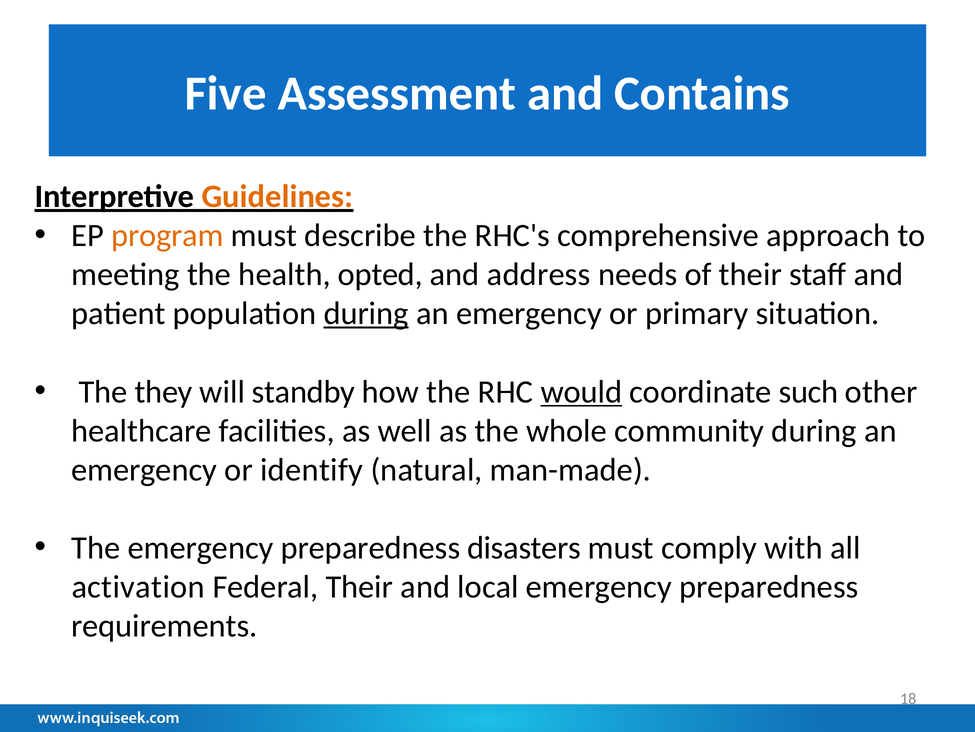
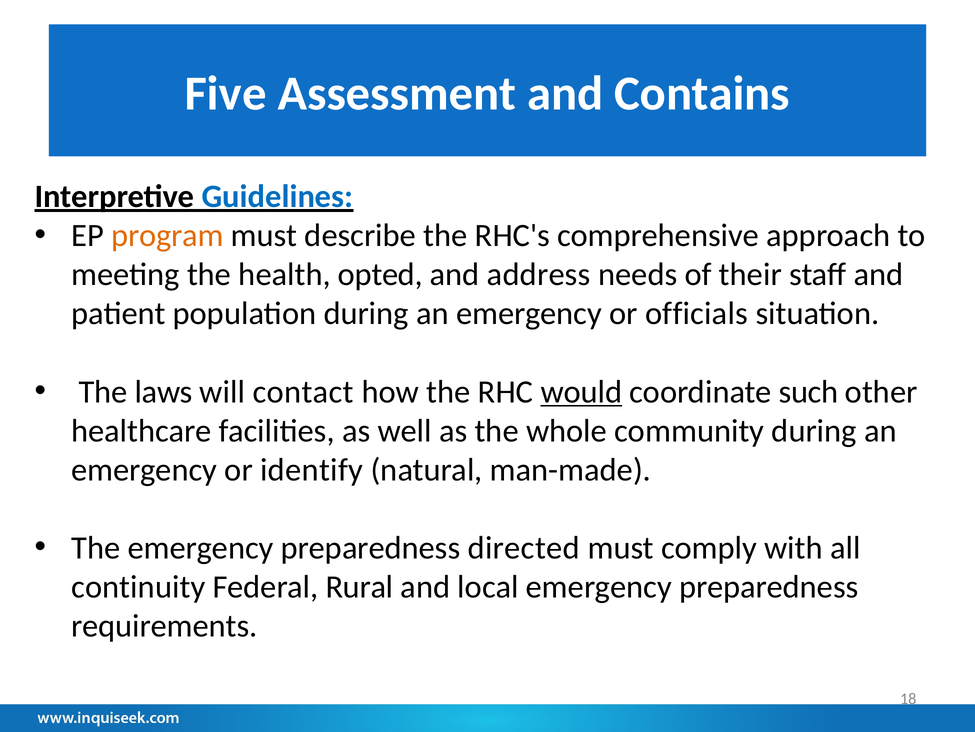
Guidelines colour: orange -> blue
during at (366, 313) underline: present -> none
primary: primary -> officials
they: they -> laws
standby: standby -> contact
disasters: disasters -> directed
activation: activation -> continuity
Federal Their: Their -> Rural
